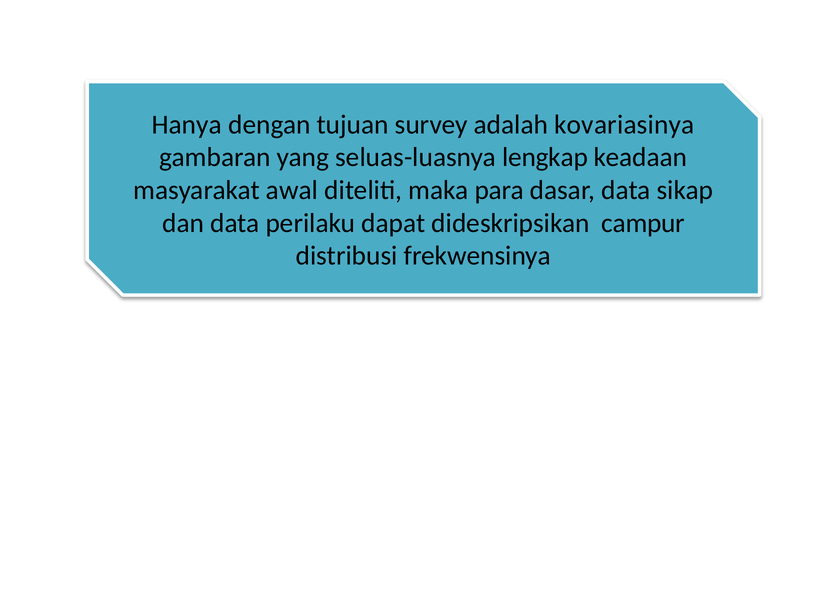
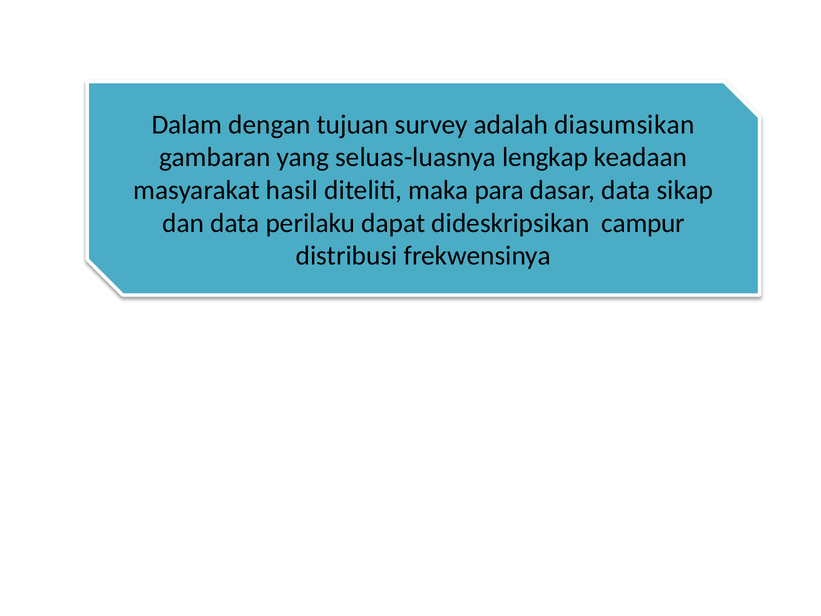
Hanya: Hanya -> Dalam
kovariasinya: kovariasinya -> diasumsikan
awal: awal -> hasil
